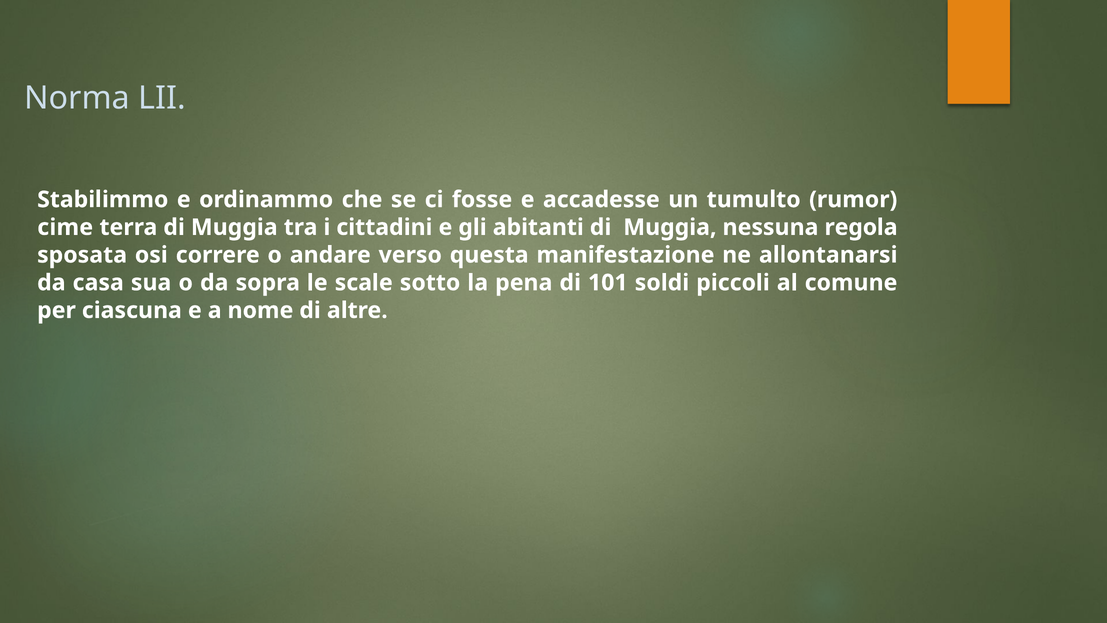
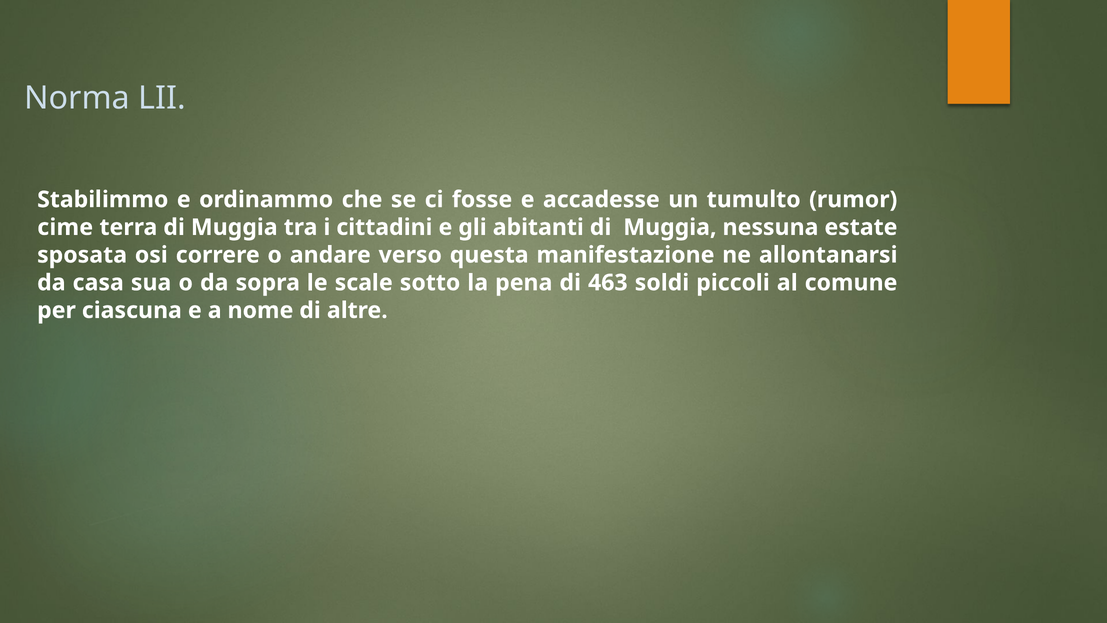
regola: regola -> estate
101: 101 -> 463
